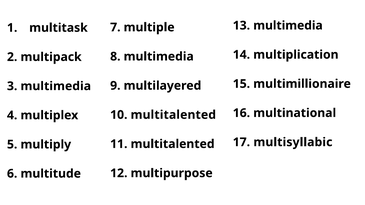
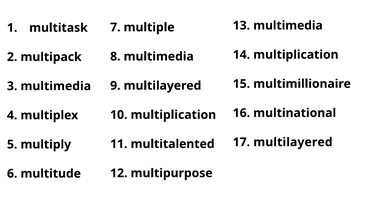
10 multitalented: multitalented -> multiplication
17 multisyllabic: multisyllabic -> multilayered
